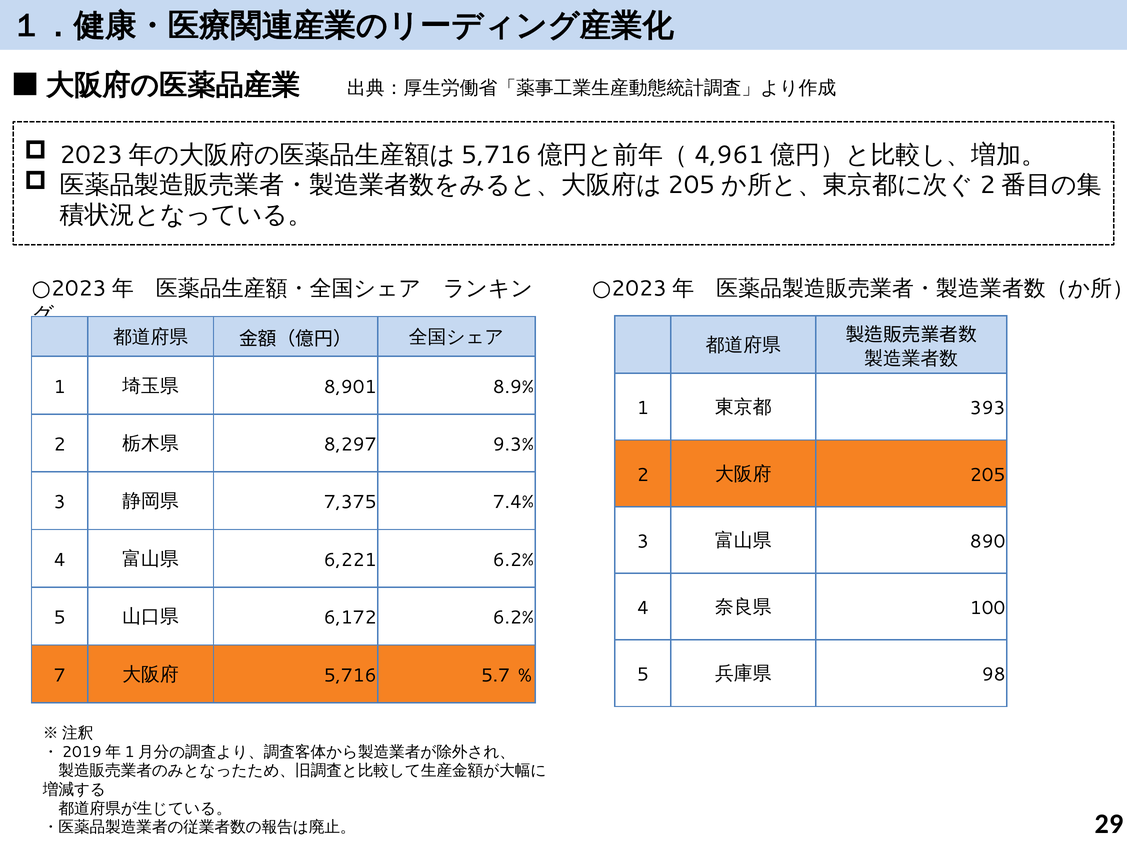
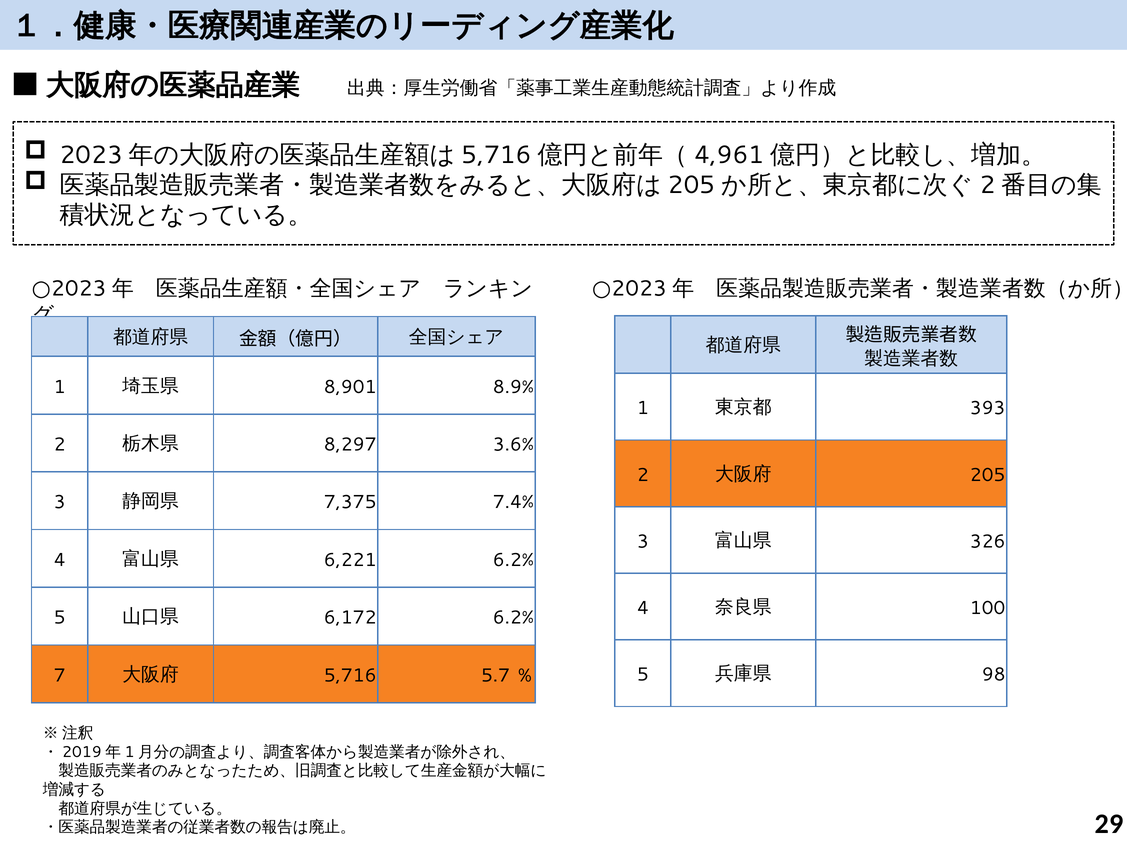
9.3%: 9.3% -> 3.6%
890: 890 -> 326
